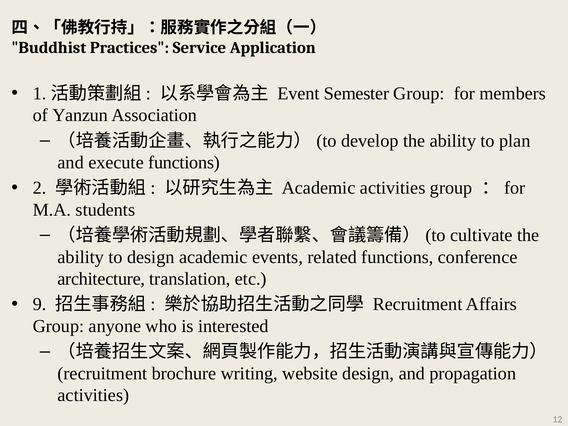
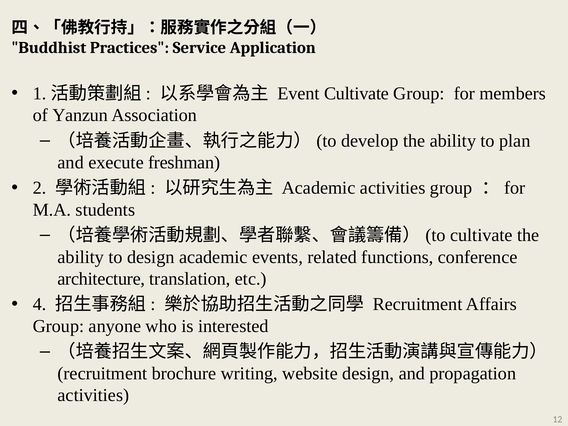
Event Semester: Semester -> Cultivate
execute functions: functions -> freshman
9: 9 -> 4
